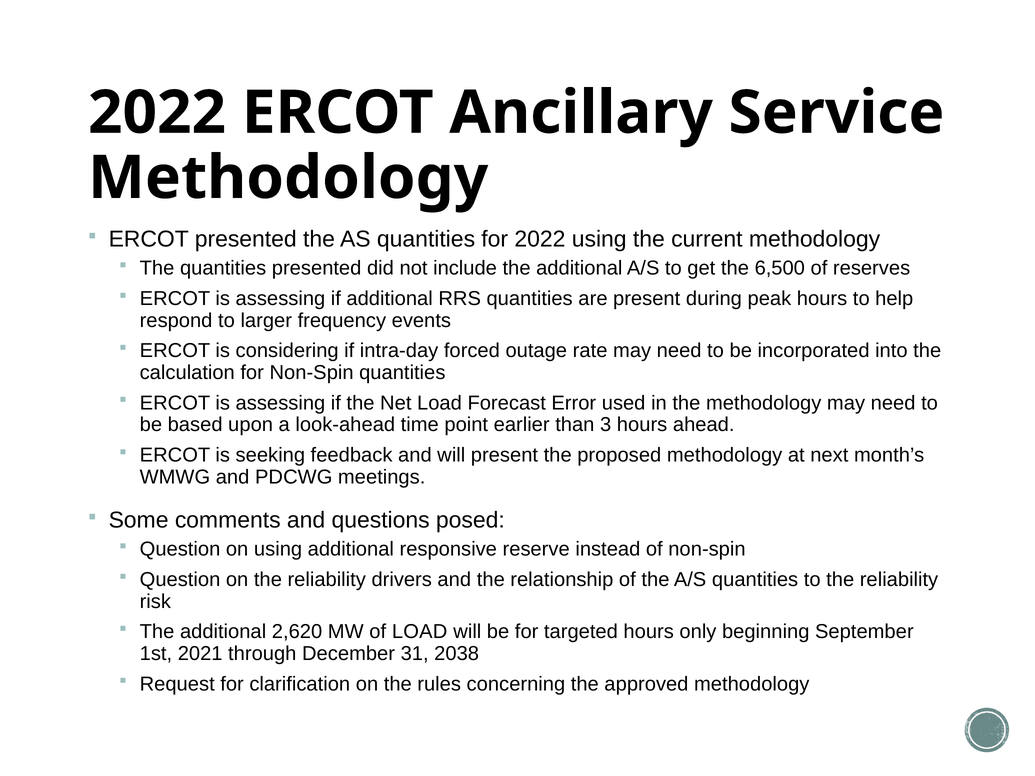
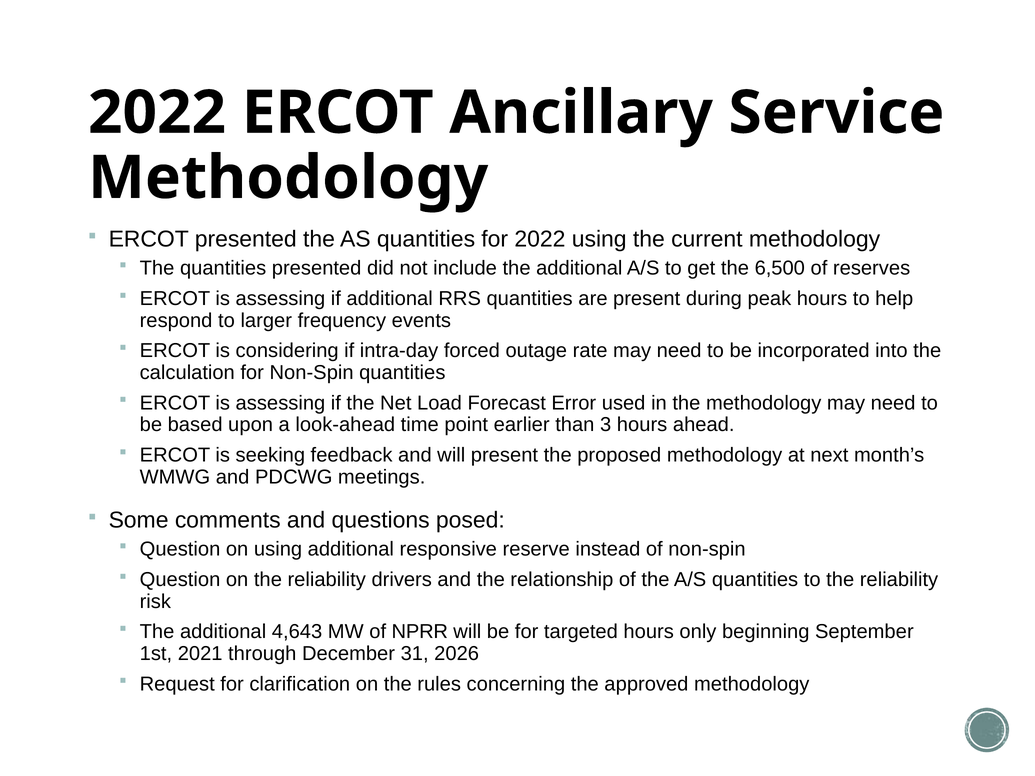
2,620: 2,620 -> 4,643
of LOAD: LOAD -> NPRR
2038: 2038 -> 2026
